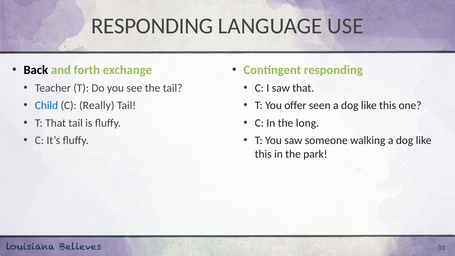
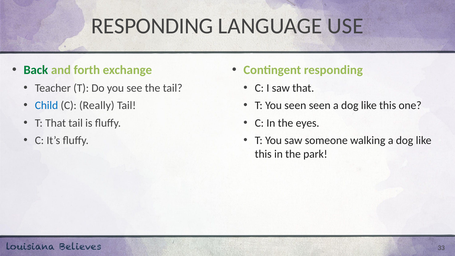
Back colour: black -> green
You offer: offer -> seen
long: long -> eyes
